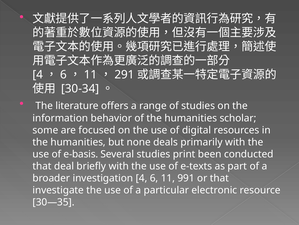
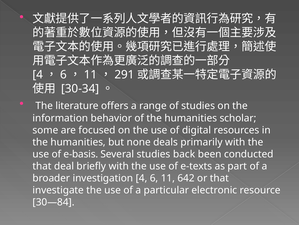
print: print -> back
991: 991 -> 642
30—35: 30—35 -> 30—84
